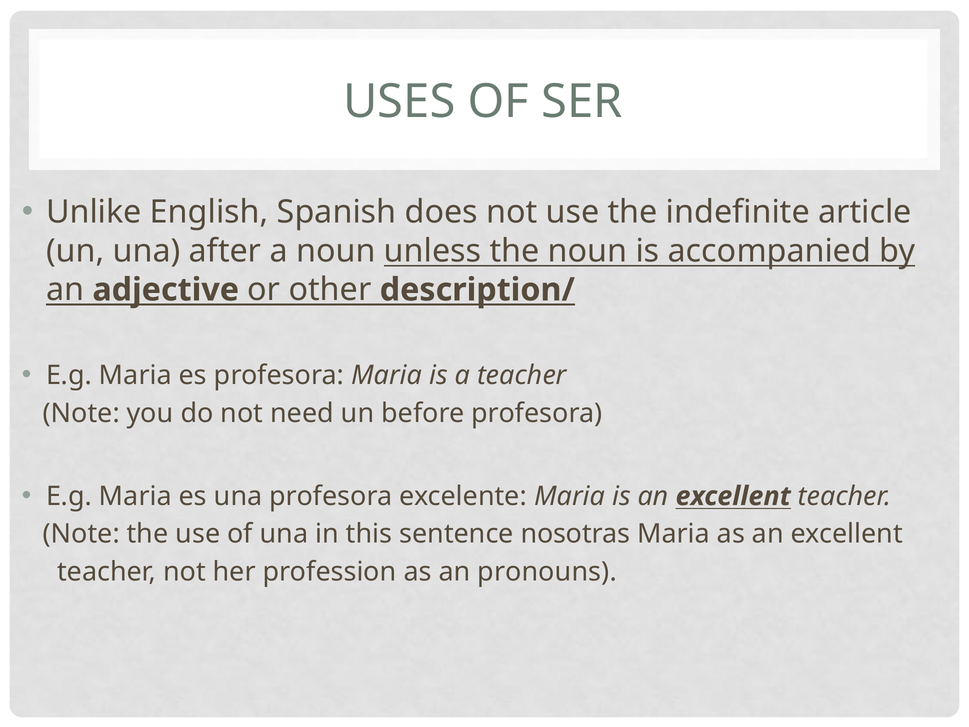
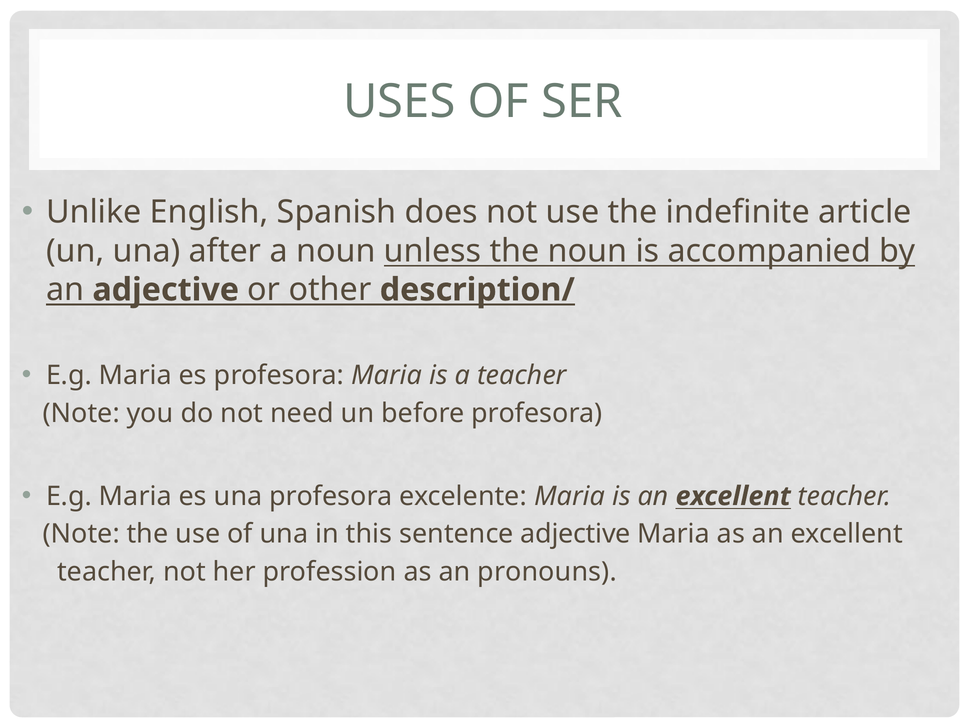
sentence nosotras: nosotras -> adjective
